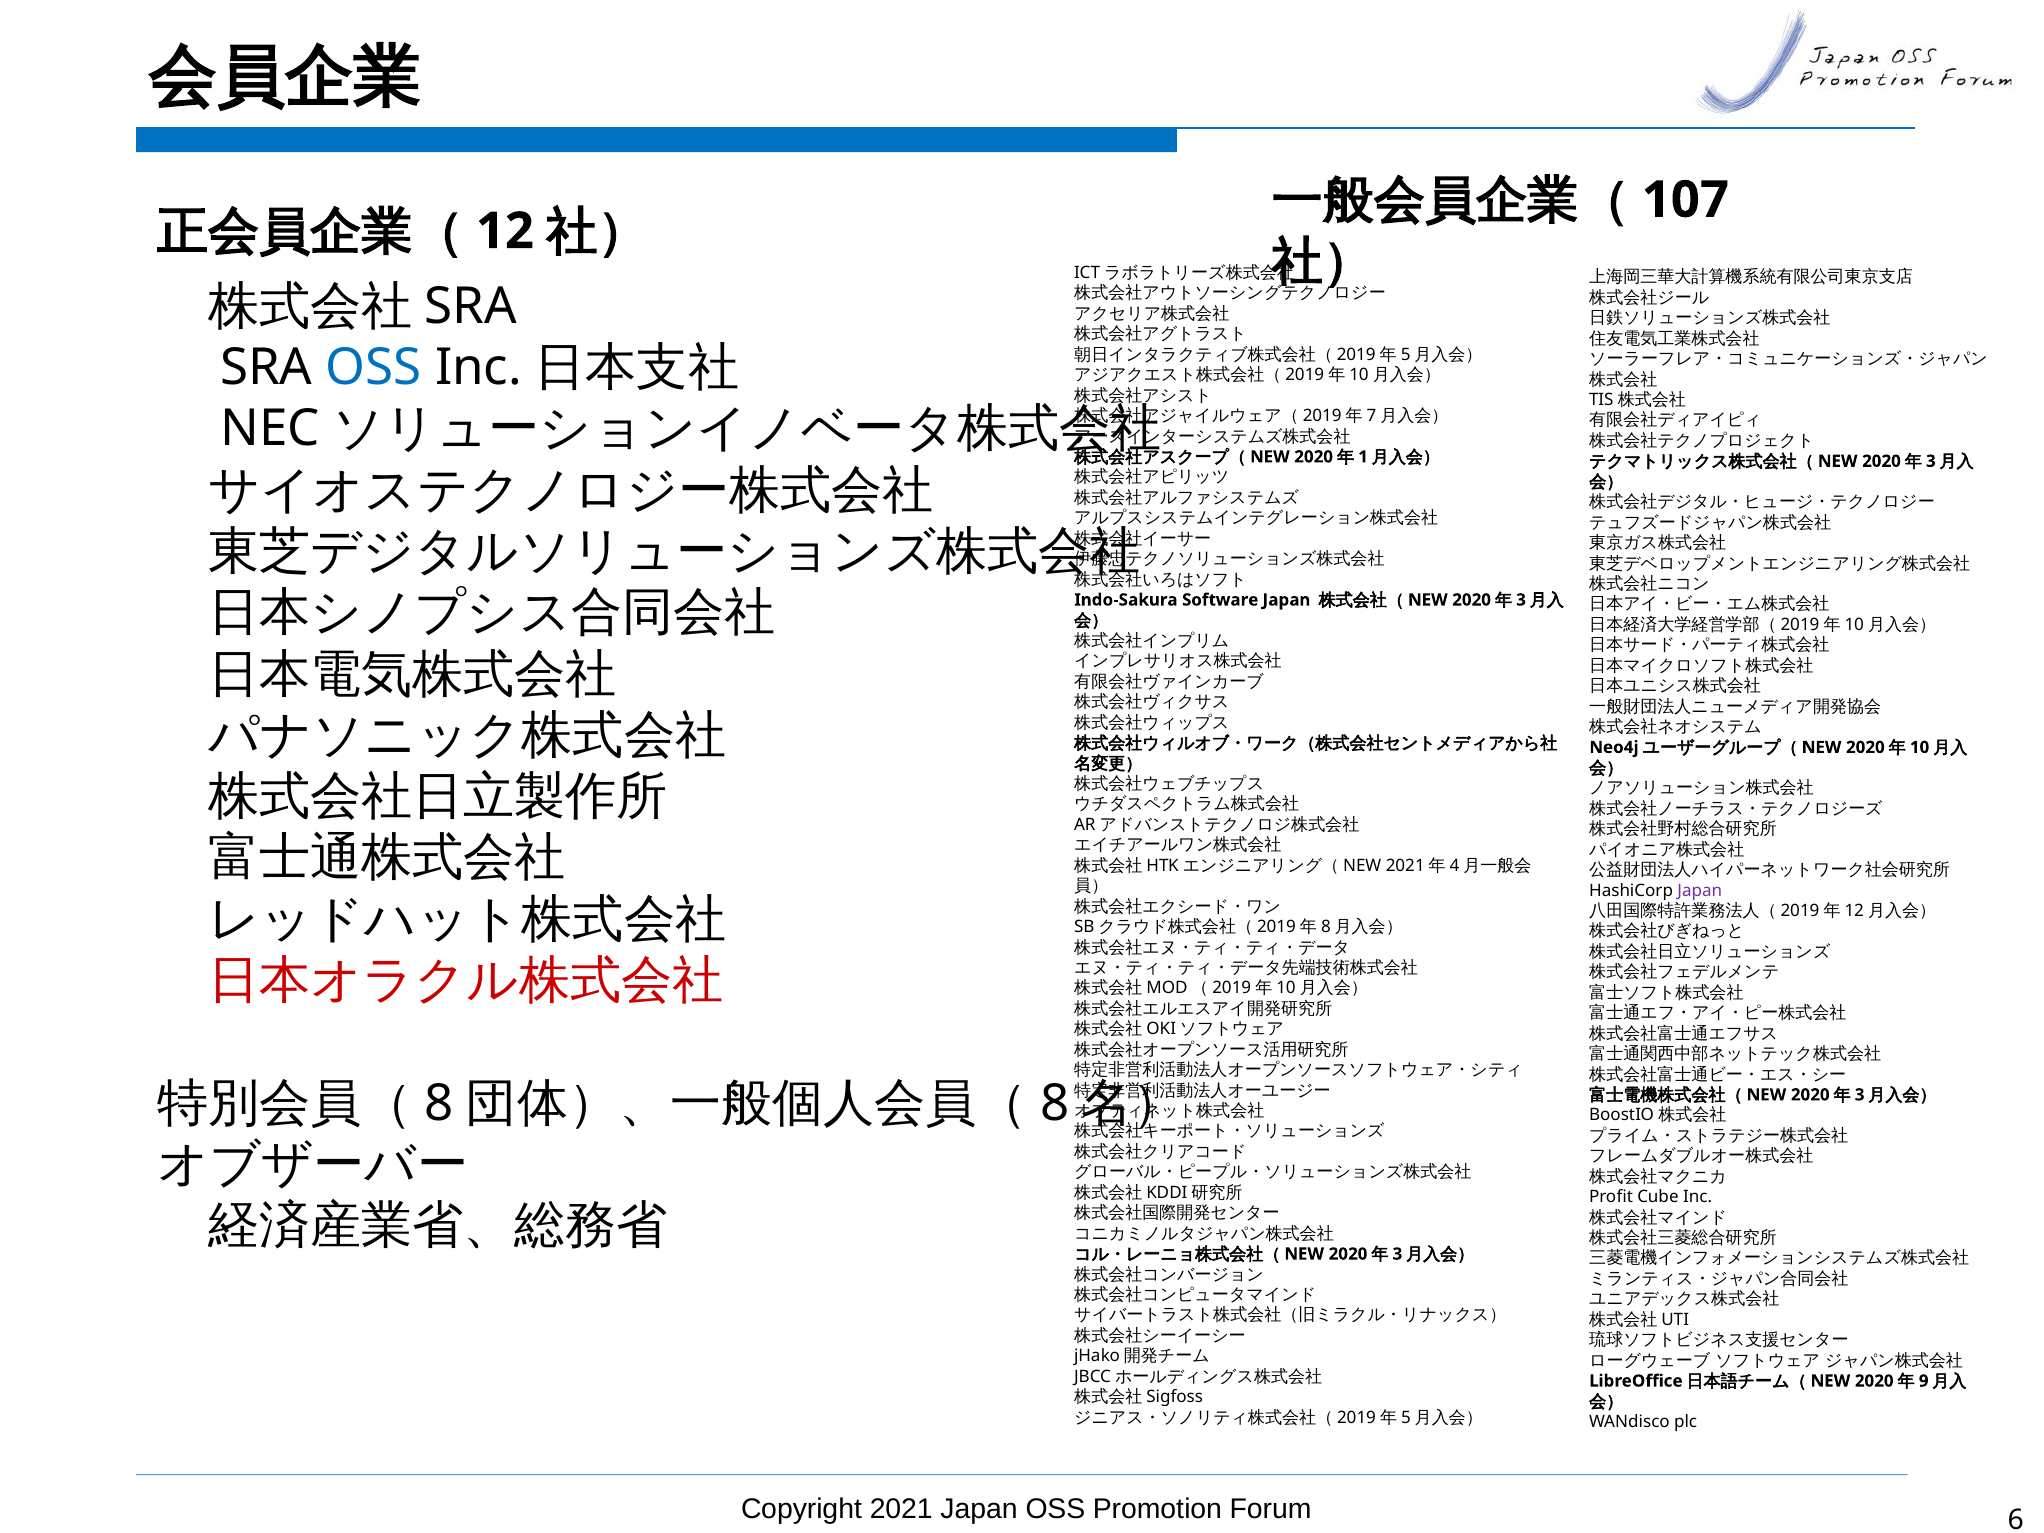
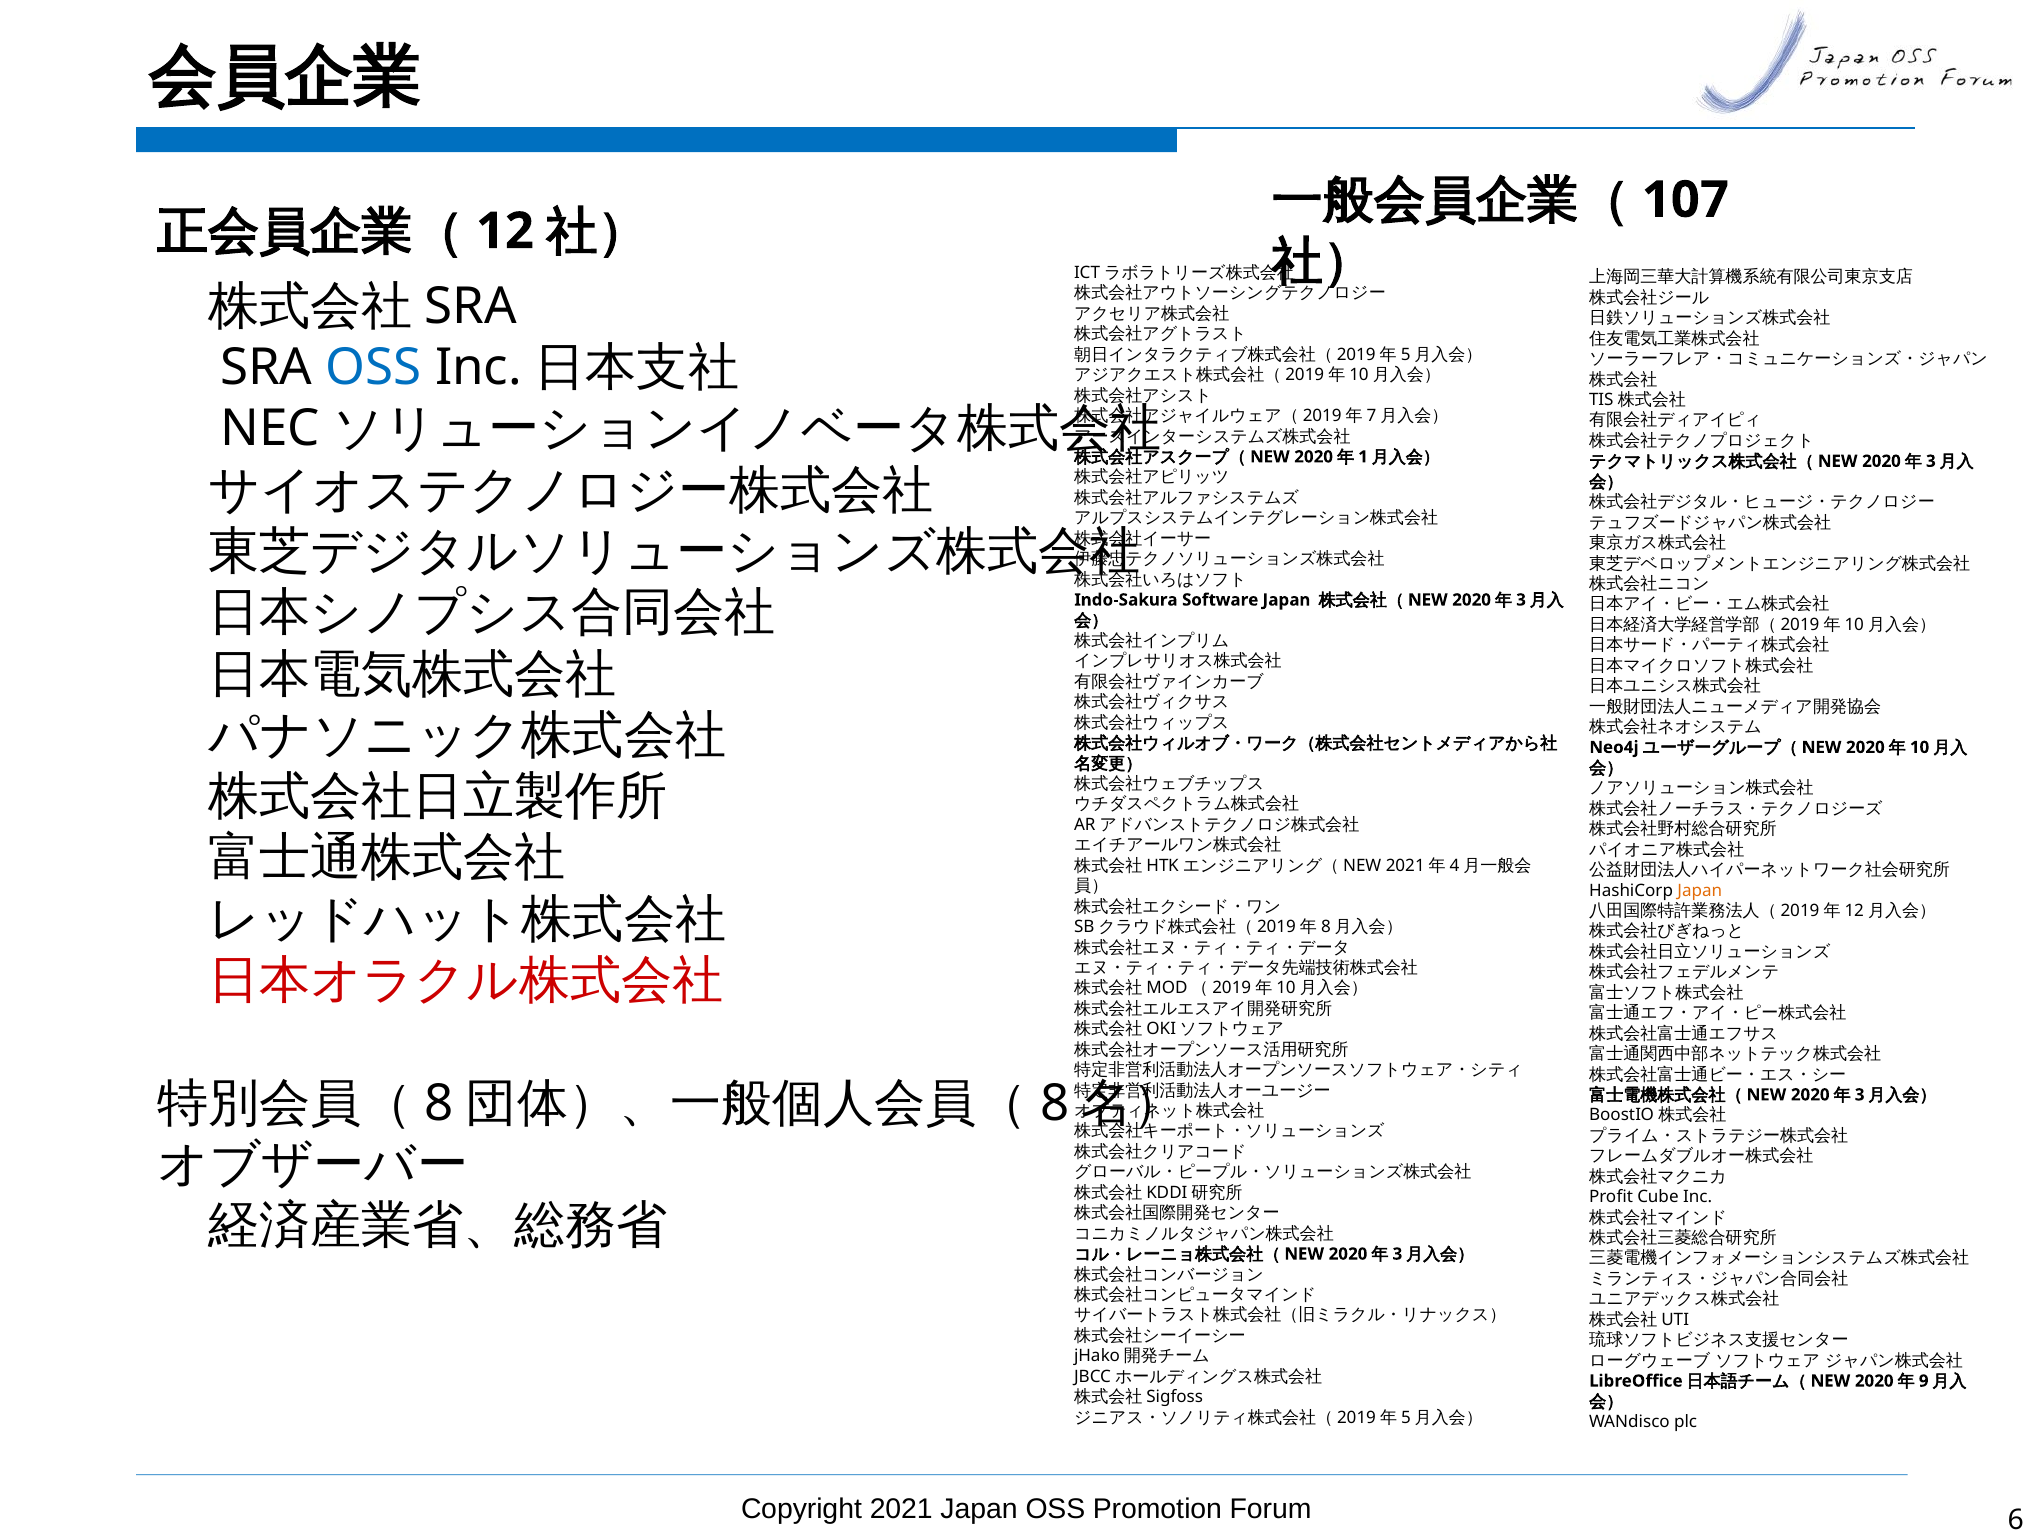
Japan at (1700, 890) colour: purple -> orange
